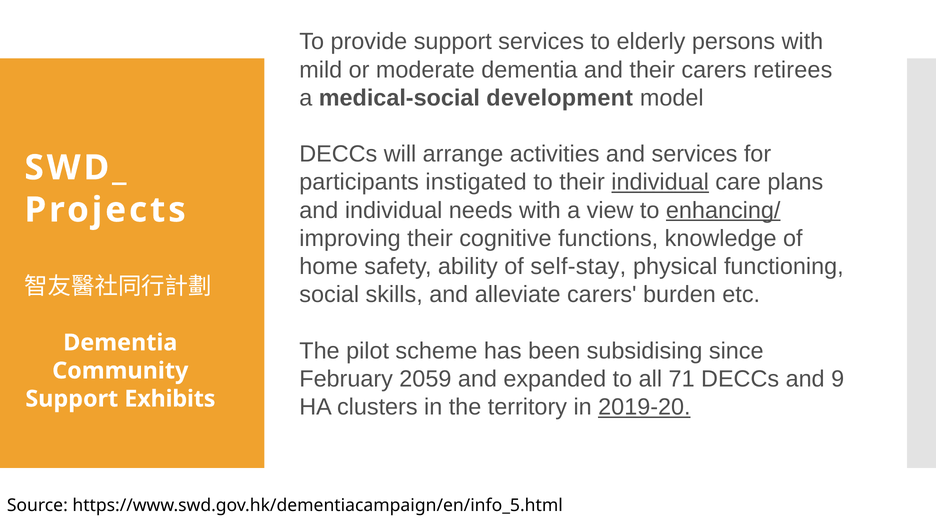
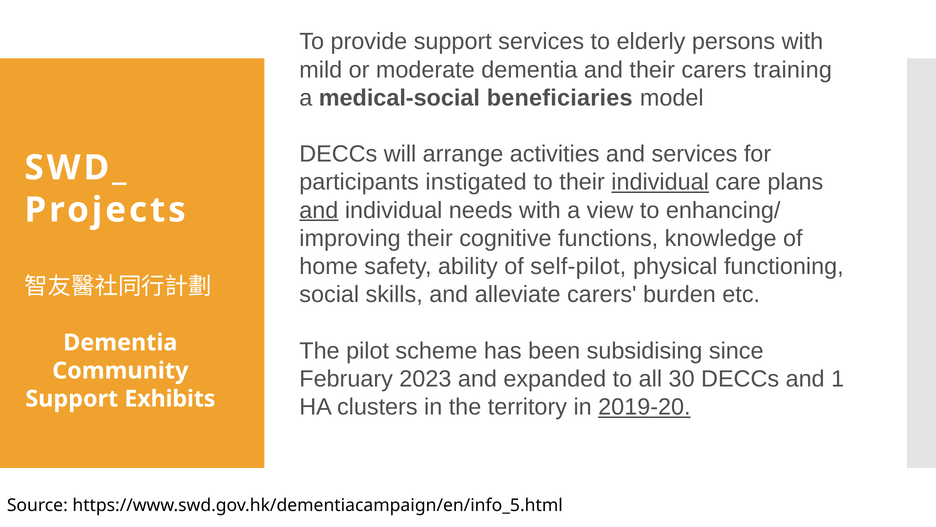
retirees: retirees -> training
development: development -> beneficiaries
and at (319, 210) underline: none -> present
enhancing/ underline: present -> none
self-stay: self-stay -> self-pilot
2059: 2059 -> 2023
71: 71 -> 30
9: 9 -> 1
